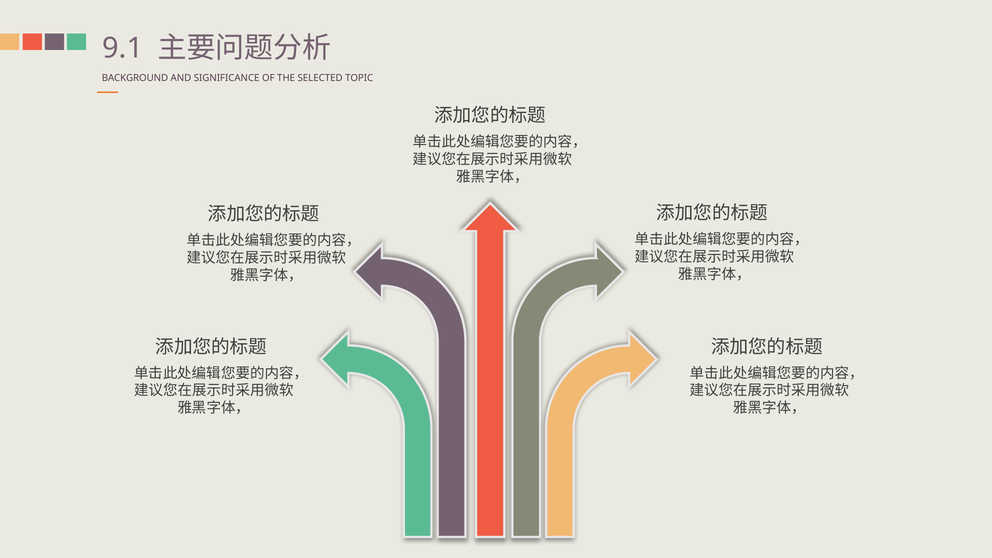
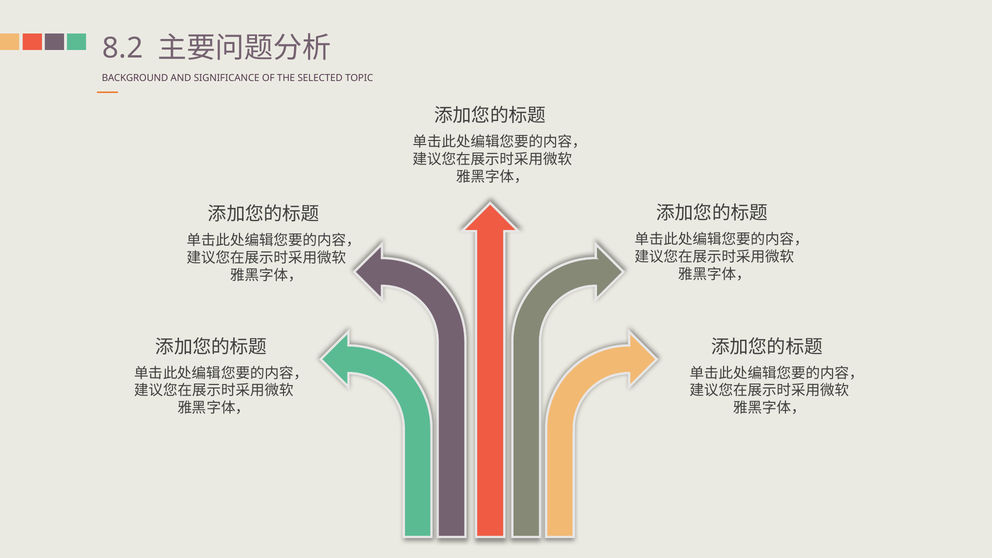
9.1: 9.1 -> 8.2
